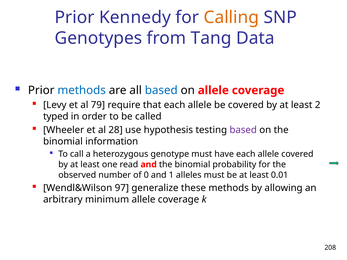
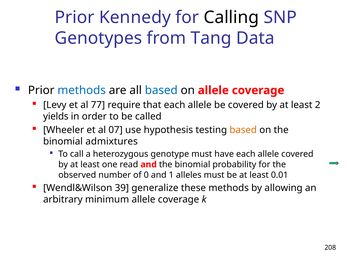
Calling colour: orange -> black
79: 79 -> 77
typed: typed -> yields
28: 28 -> 07
based at (243, 130) colour: purple -> orange
information: information -> admixtures
97: 97 -> 39
